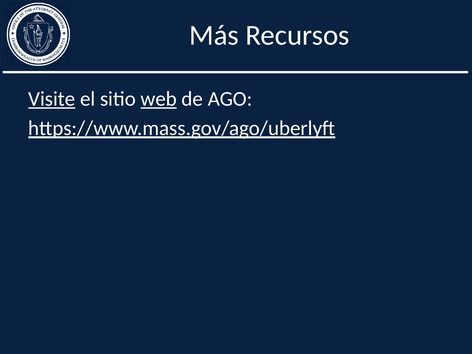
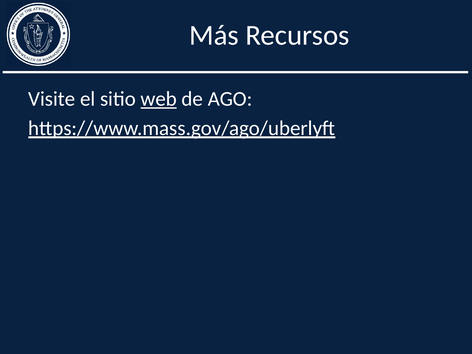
Visite underline: present -> none
